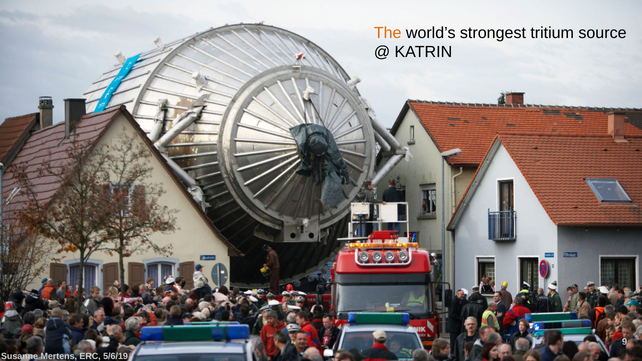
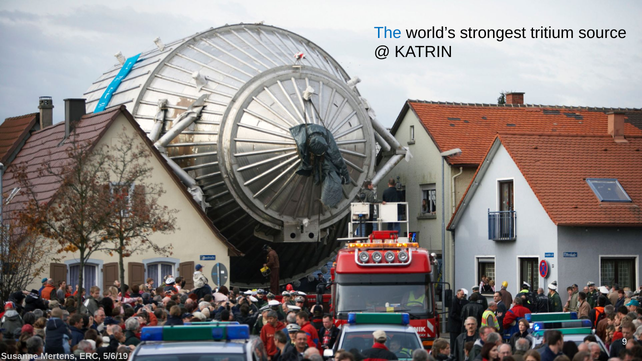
The colour: orange -> blue
